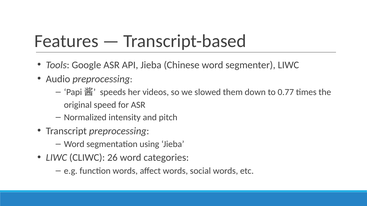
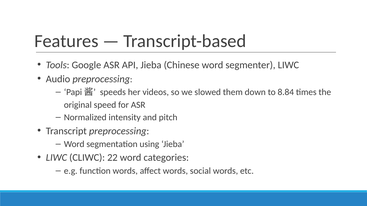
0.77: 0.77 -> 8.84
26: 26 -> 22
